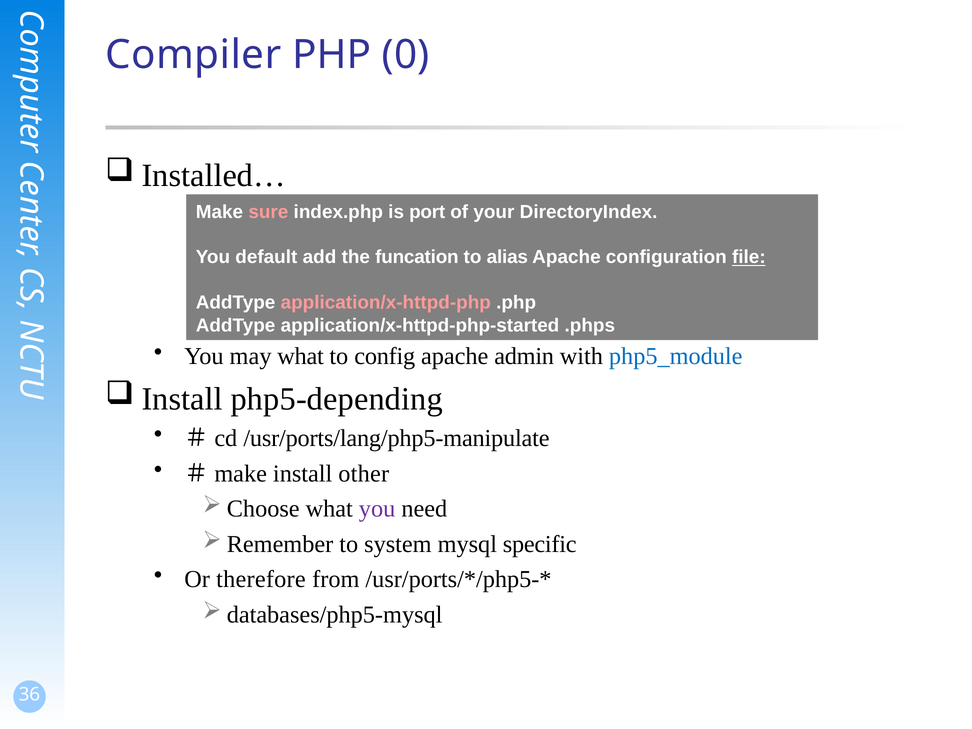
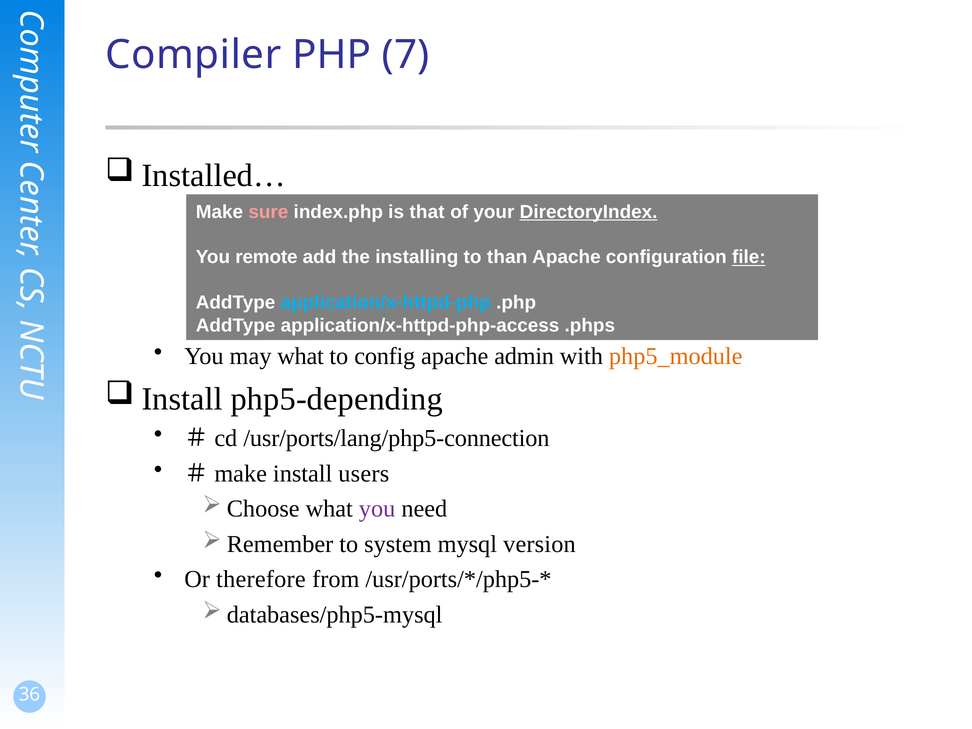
0: 0 -> 7
port: port -> that
DirectoryIndex underline: none -> present
default: default -> remote
funcation: funcation -> installing
alias: alias -> than
application/x-httpd-php colour: pink -> light blue
application/x-httpd-php-started: application/x-httpd-php-started -> application/x-httpd-php-access
php5_module colour: blue -> orange
/usr/ports/lang/php5-manipulate: /usr/ports/lang/php5-manipulate -> /usr/ports/lang/php5-connection
other: other -> users
specific: specific -> version
